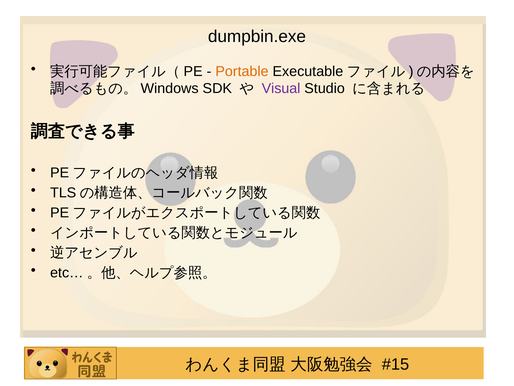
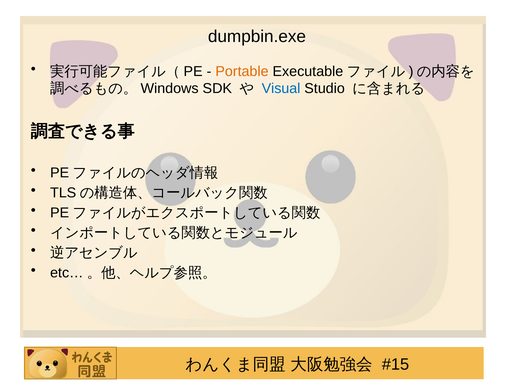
Visual colour: purple -> blue
